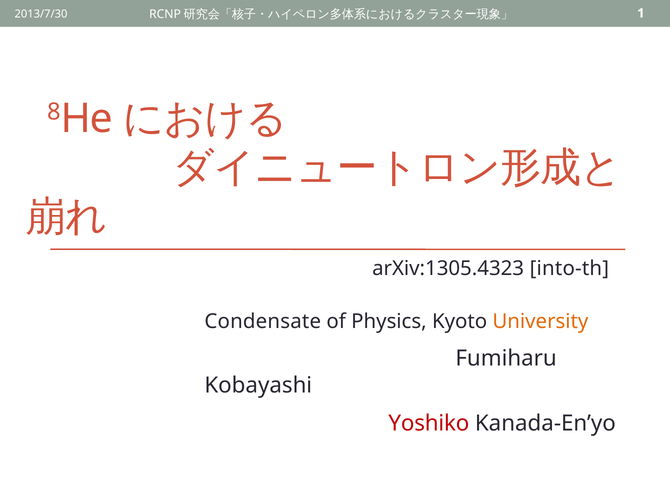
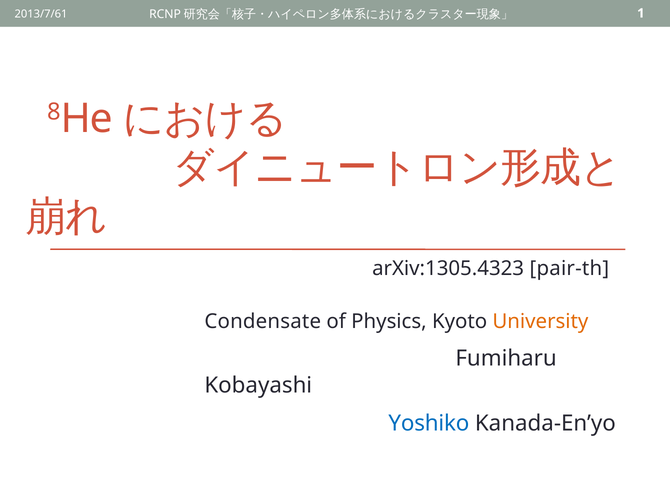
2013/7/30: 2013/7/30 -> 2013/7/61
into-th: into-th -> pair-th
Yoshiko colour: red -> blue
